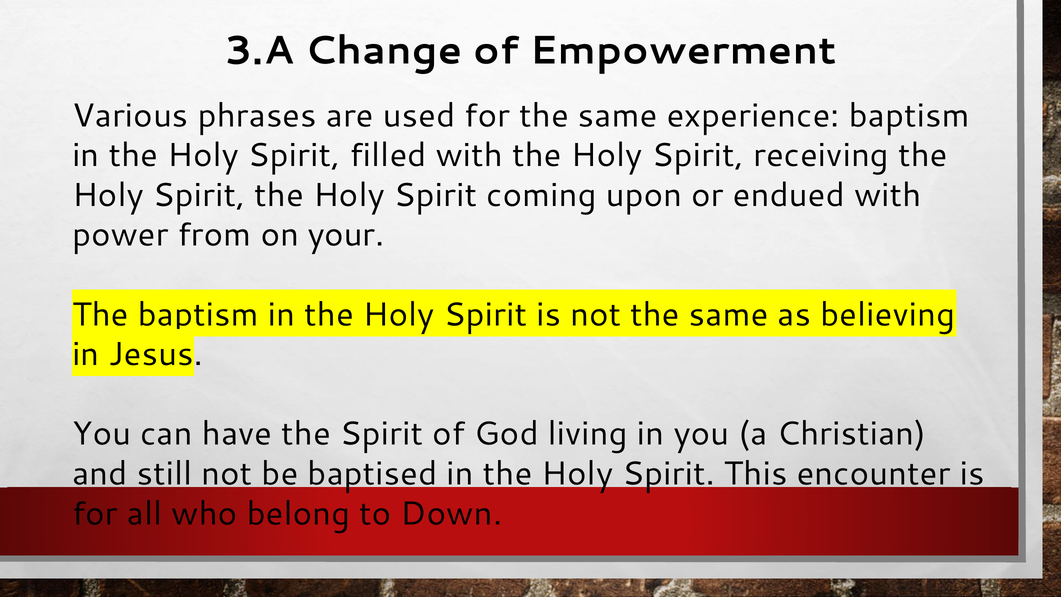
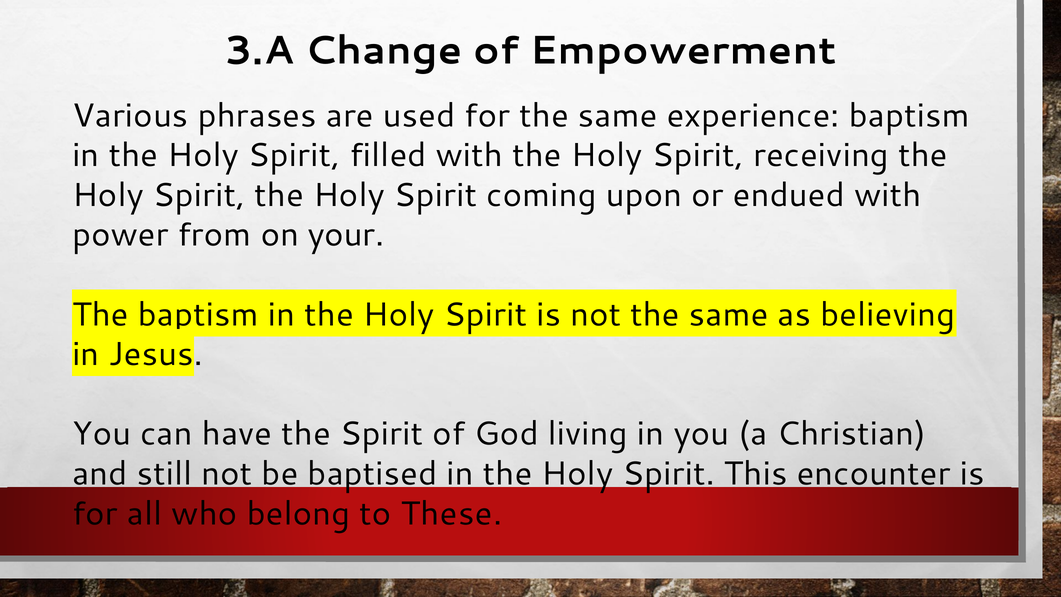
Down: Down -> These
